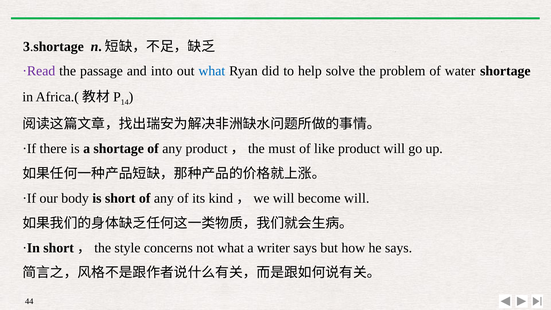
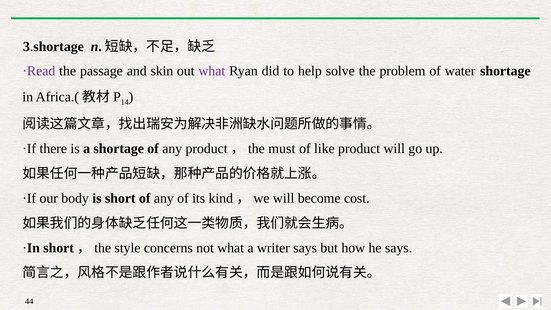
into: into -> skin
what at (212, 71) colour: blue -> purple
become will: will -> cost
